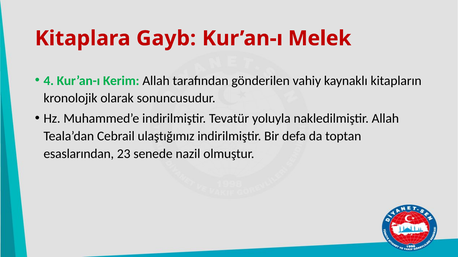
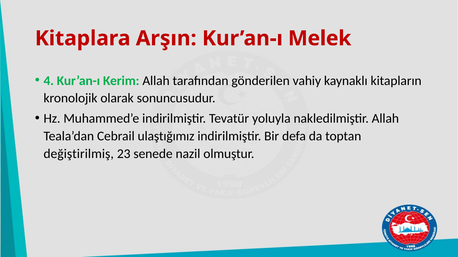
Gayb: Gayb -> Arşın
esaslarından: esaslarından -> değiştirilmiş
